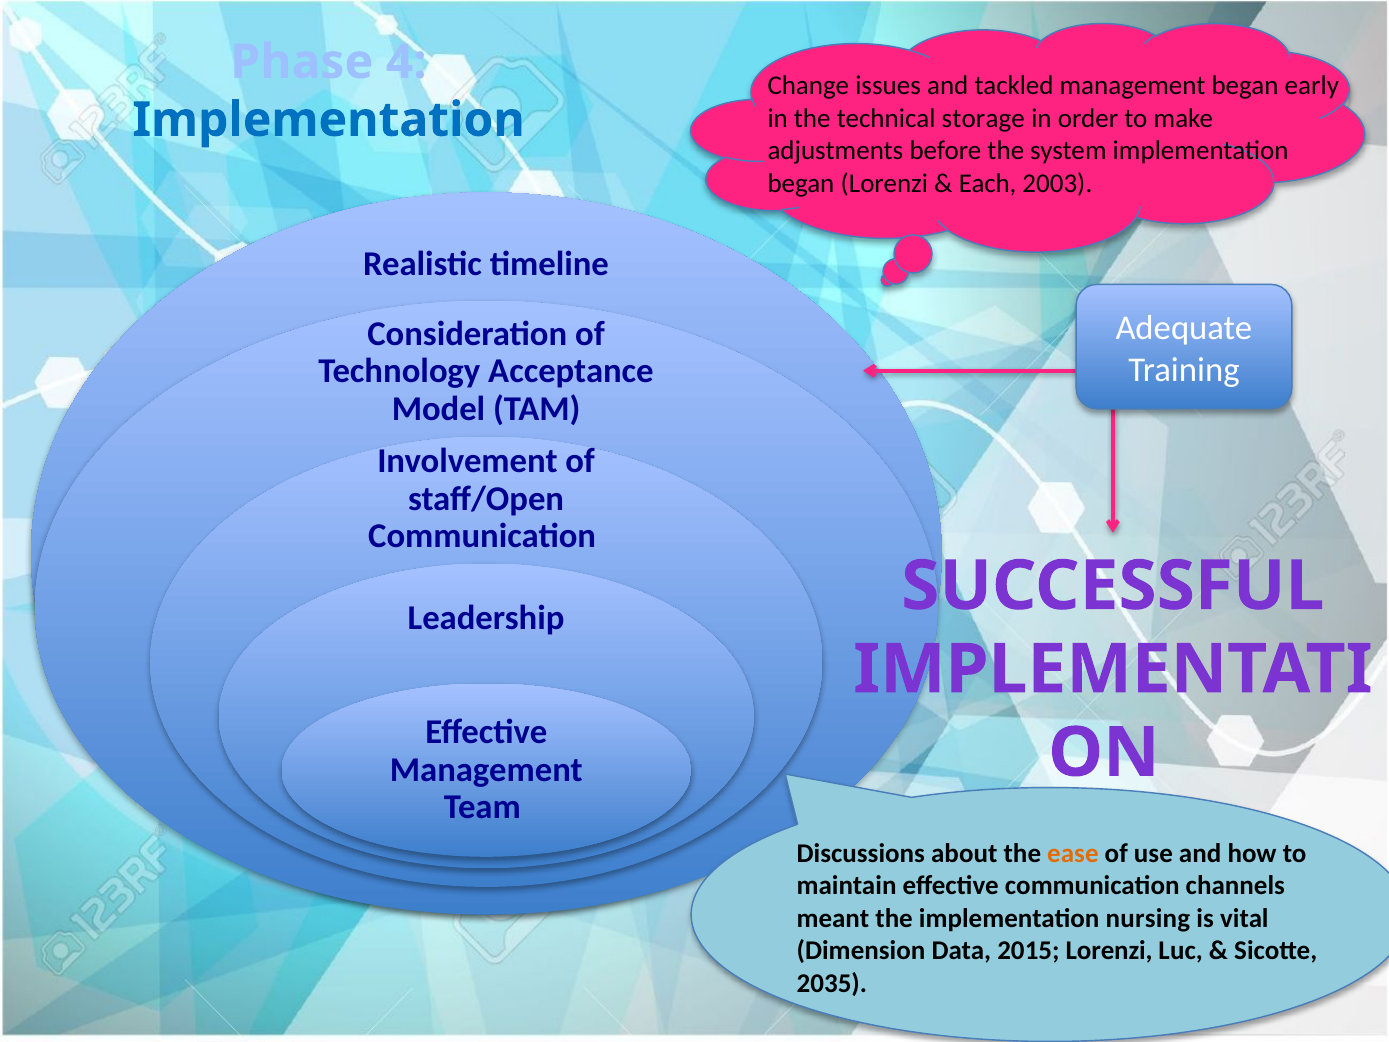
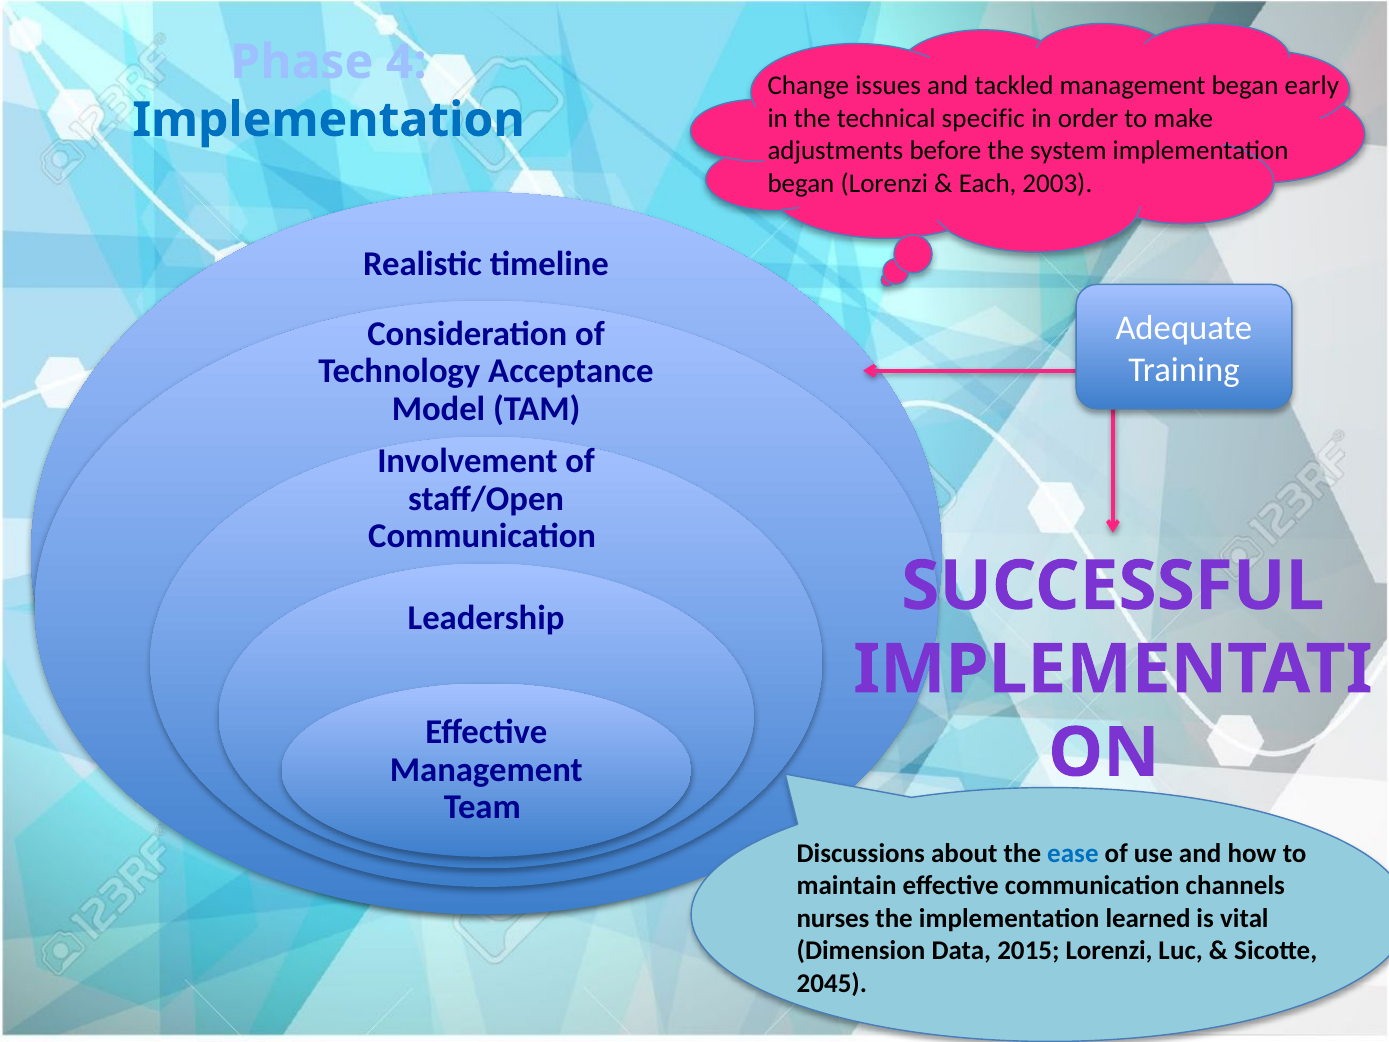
storage: storage -> specific
ease colour: orange -> blue
meant: meant -> nurses
nursing: nursing -> learned
2035: 2035 -> 2045
